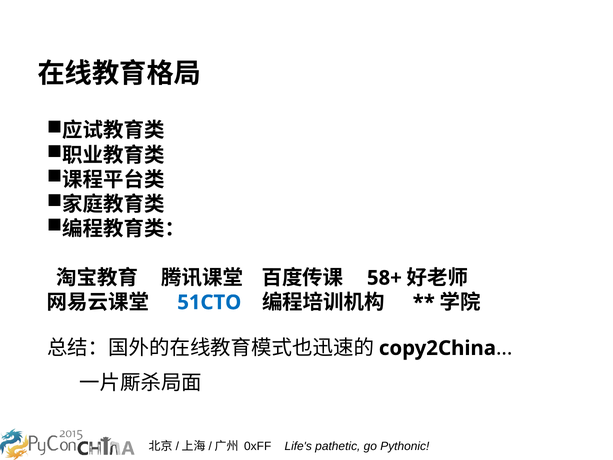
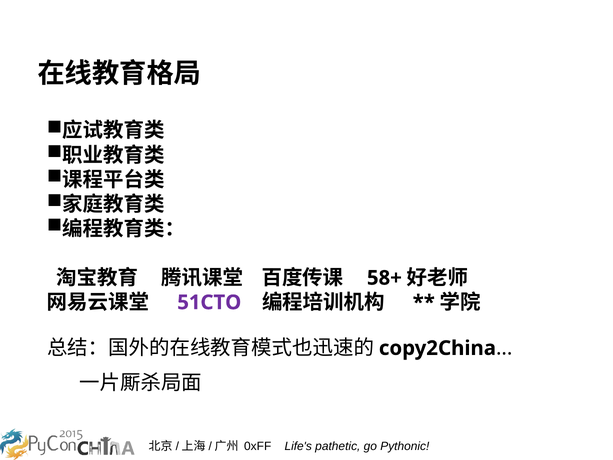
51CTO colour: blue -> purple
